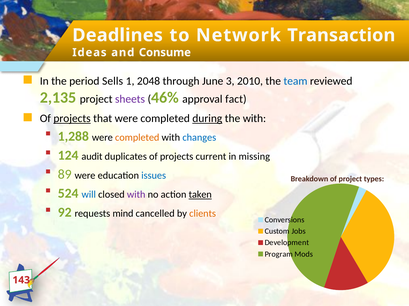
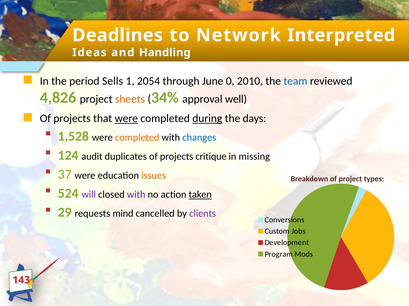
Transaction: Transaction -> Interpreted
Consume: Consume -> Handling
2048: 2048 -> 2054
3: 3 -> 0
2,135: 2,135 -> 4,826
sheets colour: purple -> orange
46%: 46% -> 34%
fact: fact -> well
projects at (72, 119) underline: present -> none
were at (126, 119) underline: none -> present
the with: with -> days
1,288: 1,288 -> 1,528
current: current -> critique
89: 89 -> 37
issues colour: blue -> orange
will colour: blue -> purple
92: 92 -> 29
clients colour: orange -> purple
